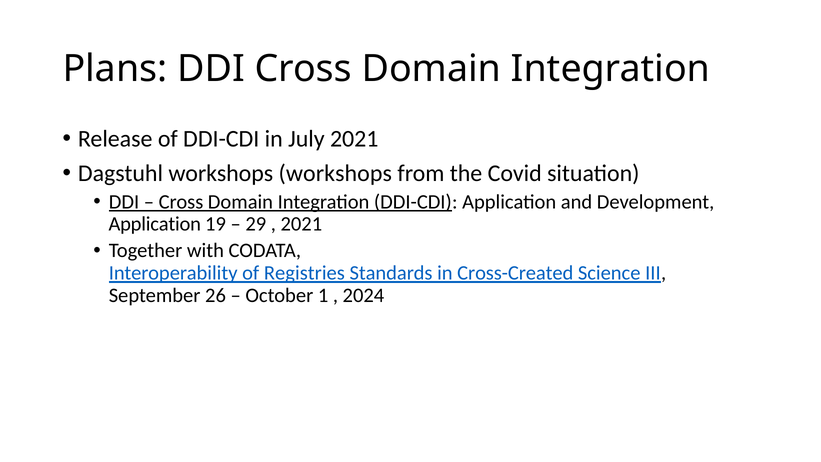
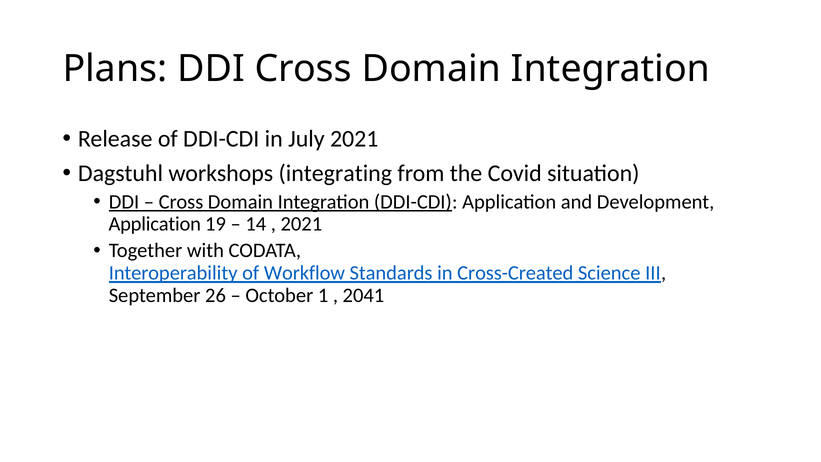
workshops workshops: workshops -> integrating
29: 29 -> 14
Registries: Registries -> Workflow
2024: 2024 -> 2041
